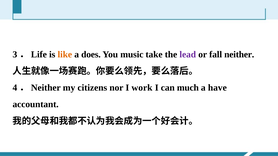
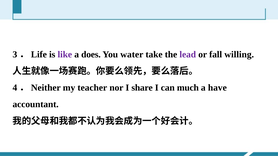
like colour: orange -> purple
music: music -> water
neither: neither -> willing
citizens: citizens -> teacher
work: work -> share
